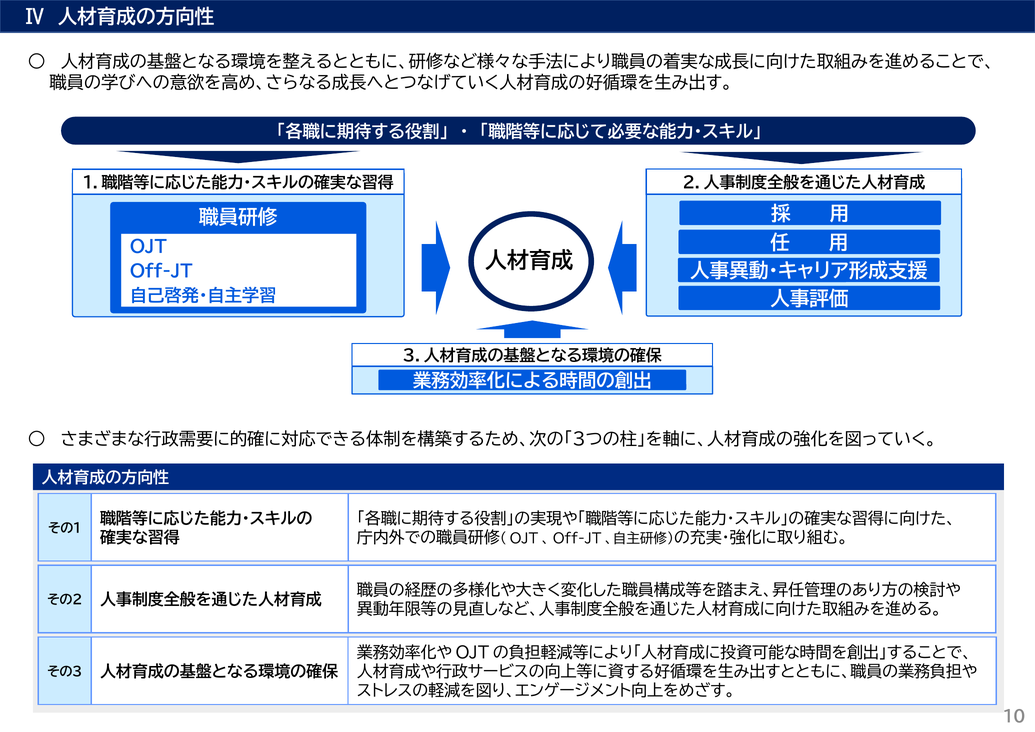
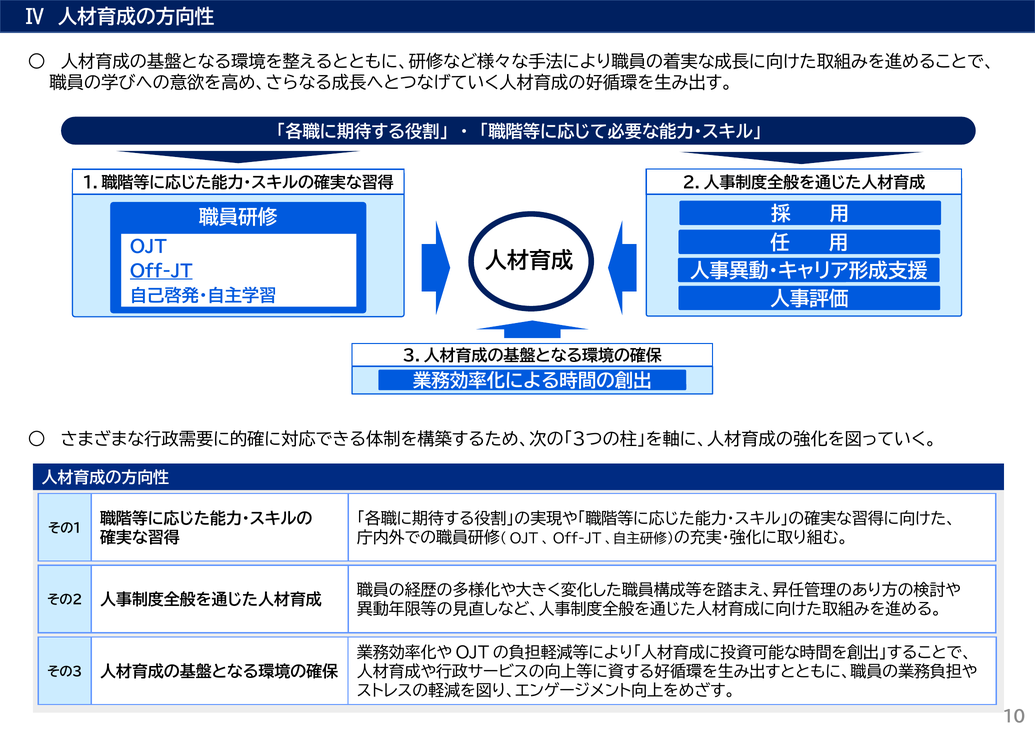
Off-JT underline: none -> present
